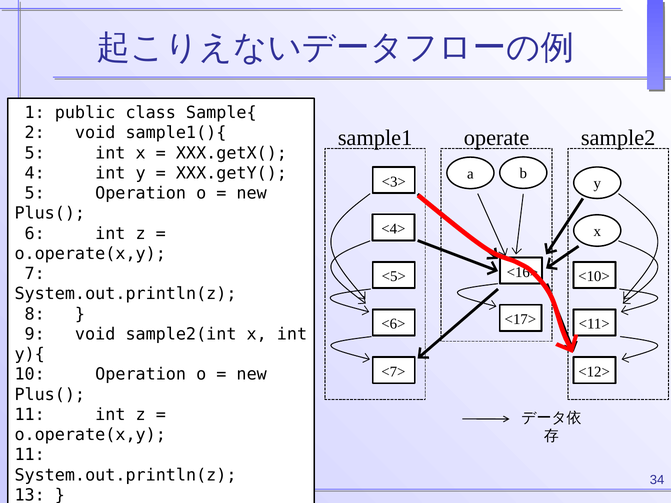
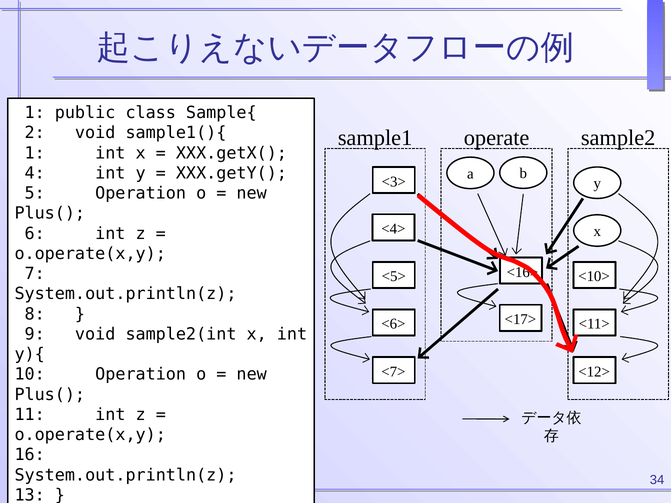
5 at (35, 153): 5 -> 1
11 at (30, 455): 11 -> 16
